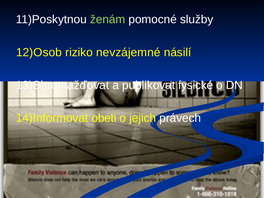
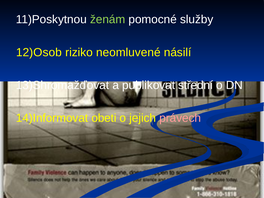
nevzájemné: nevzájemné -> neomluvené
fysické: fysické -> střední
právech colour: white -> pink
